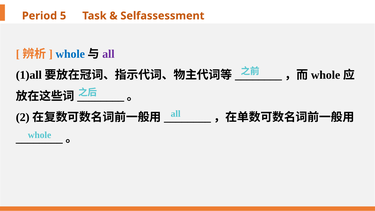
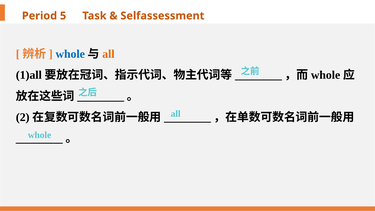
all at (108, 54) colour: purple -> orange
